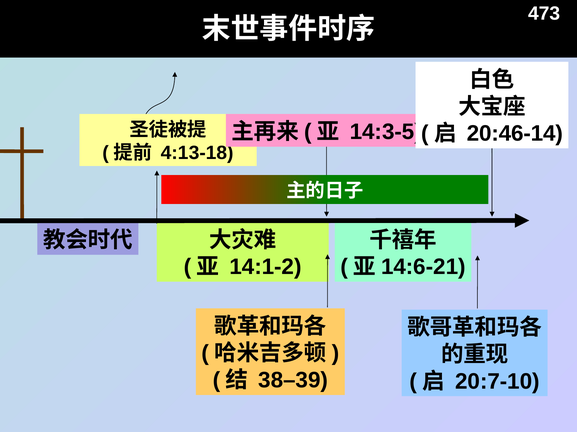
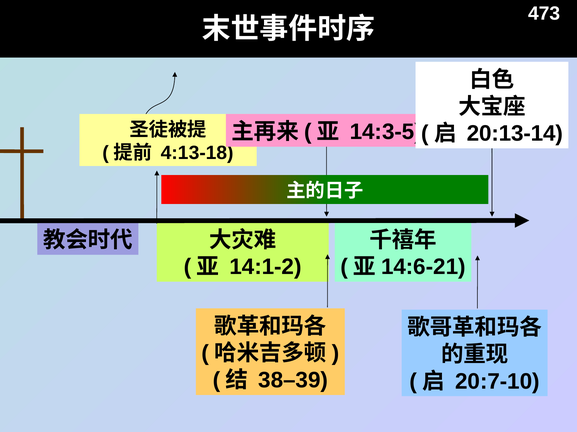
20:46-14: 20:46-14 -> 20:13-14
